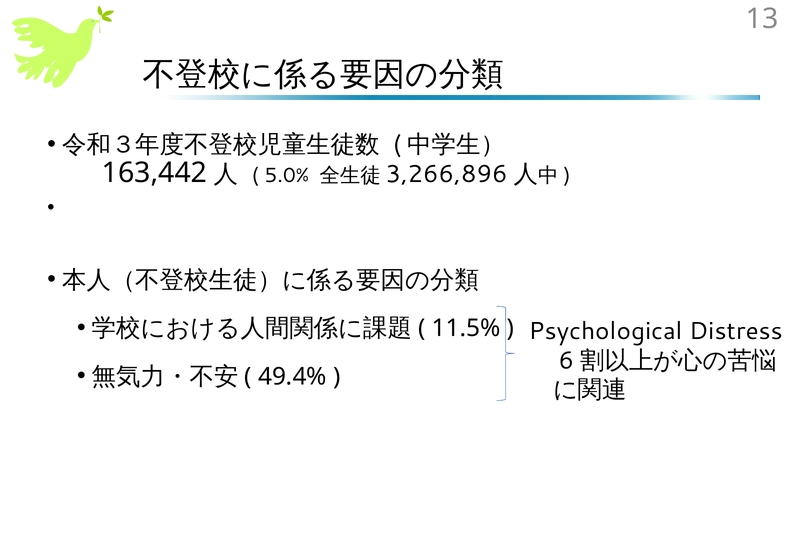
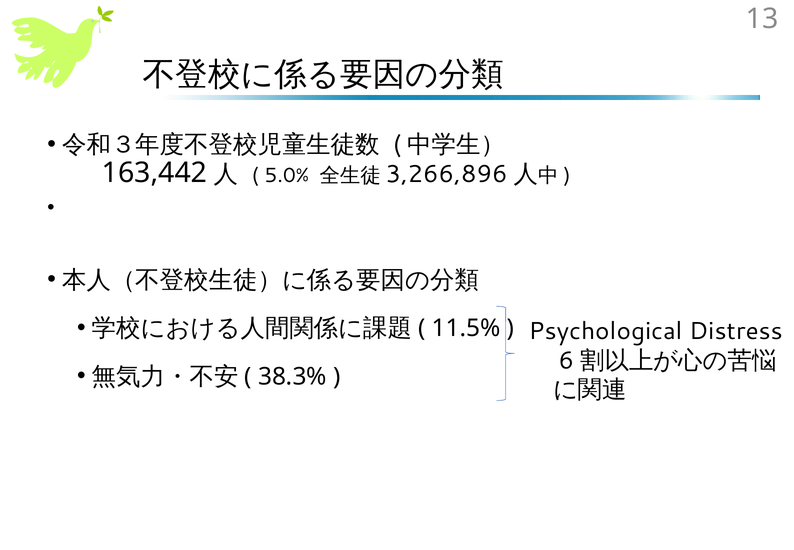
49.4%: 49.4% -> 38.3%
